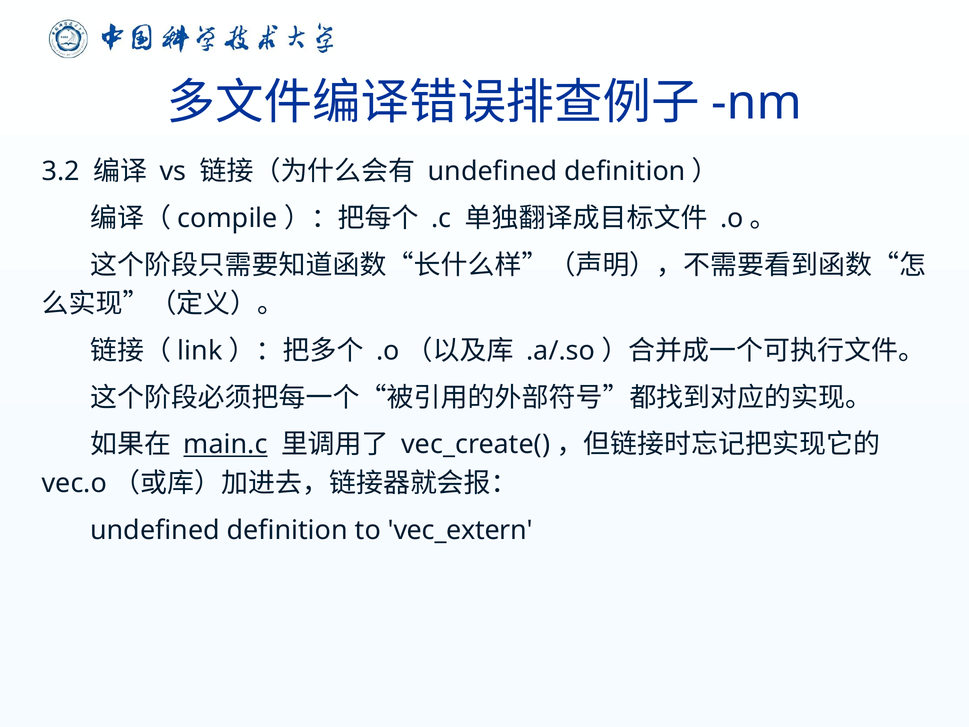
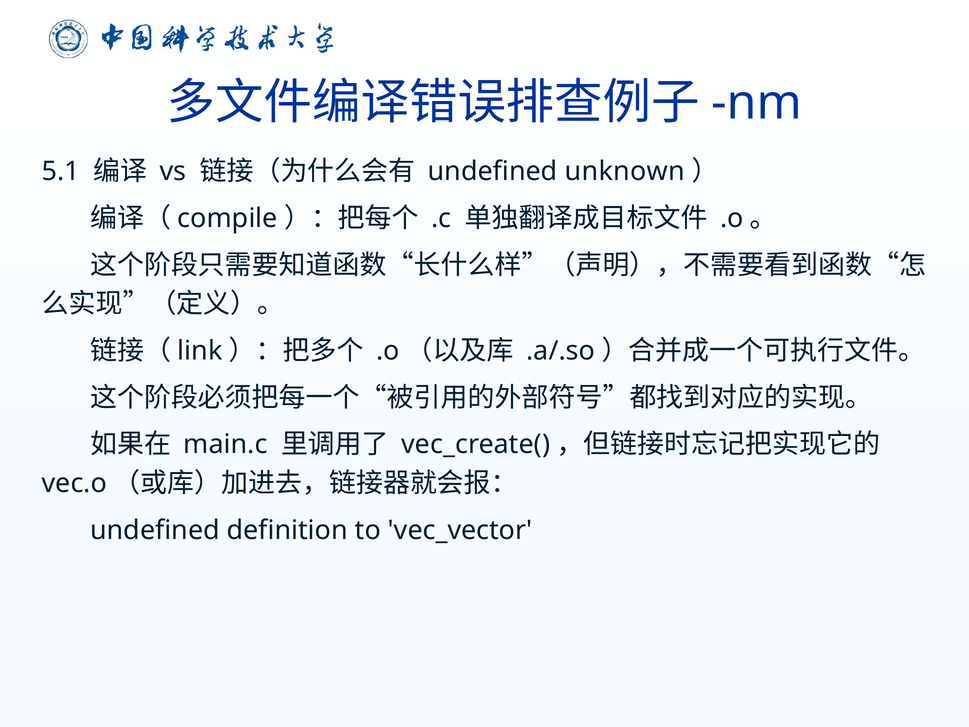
3.2: 3.2 -> 5.1
definition at (625, 171): definition -> unknown
main.c underline: present -> none
vec_extern: vec_extern -> vec_vector
